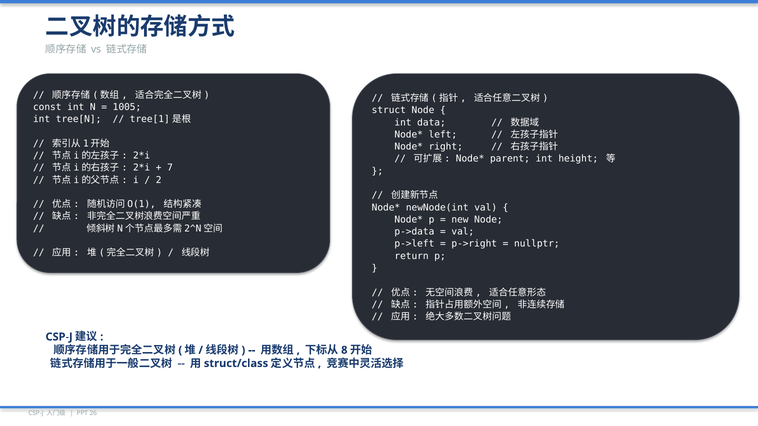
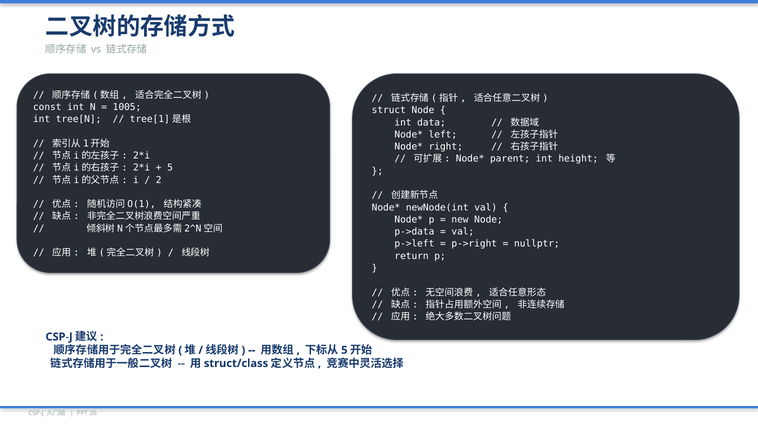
7 at (170, 168): 7 -> 5
8 at (344, 350): 8 -> 5
